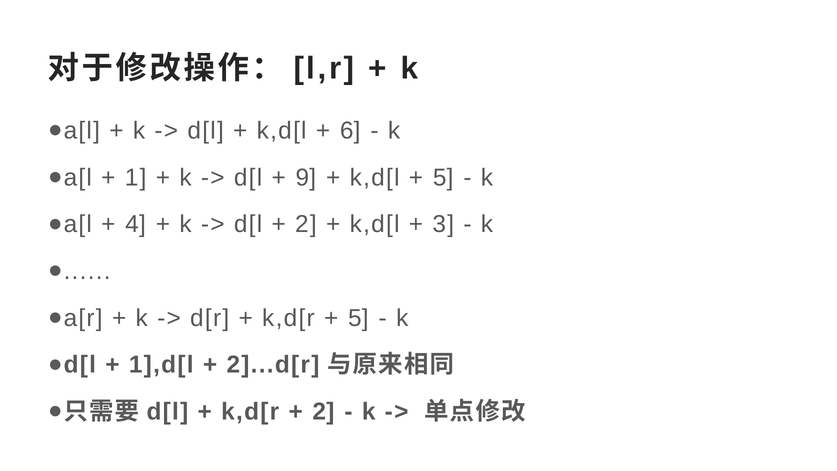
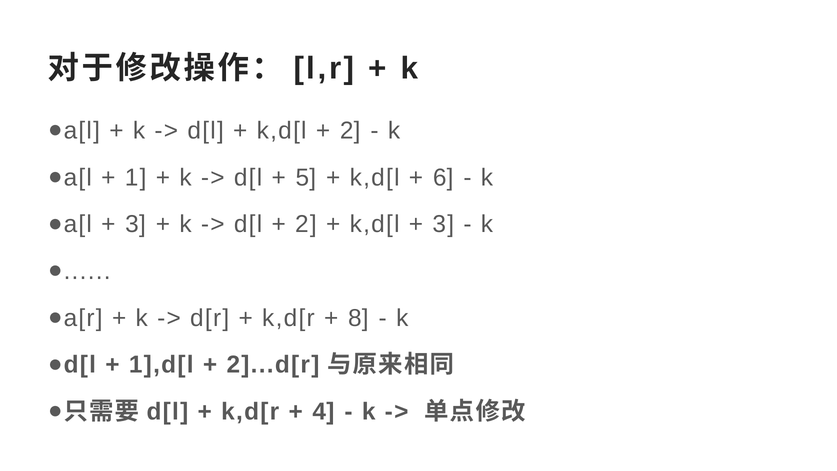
6 at (350, 131): 6 -> 2
9: 9 -> 5
5 at (443, 177): 5 -> 6
4 at (136, 224): 4 -> 3
5 at (358, 318): 5 -> 8
2 at (323, 412): 2 -> 4
